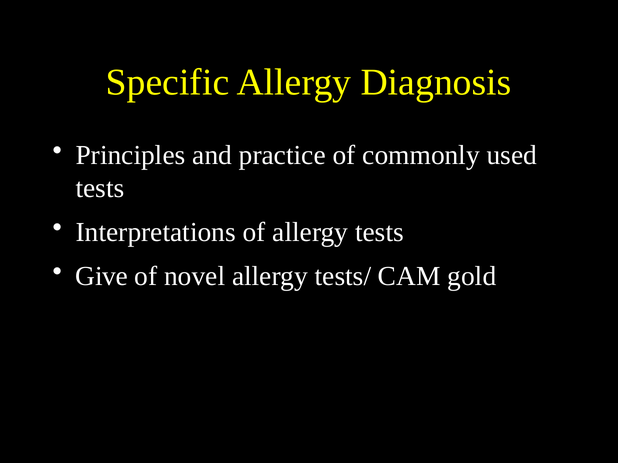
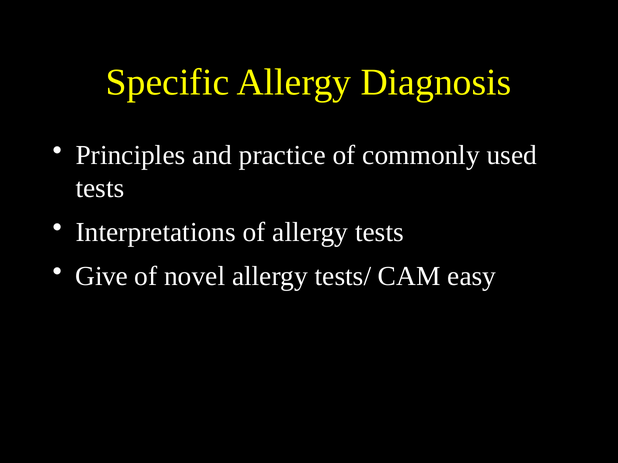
gold: gold -> easy
